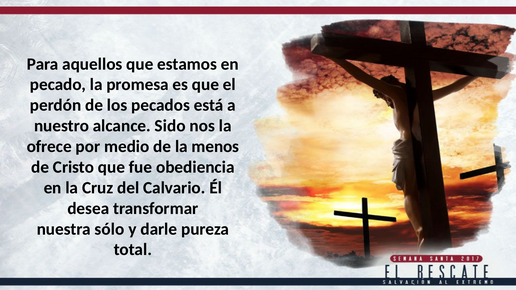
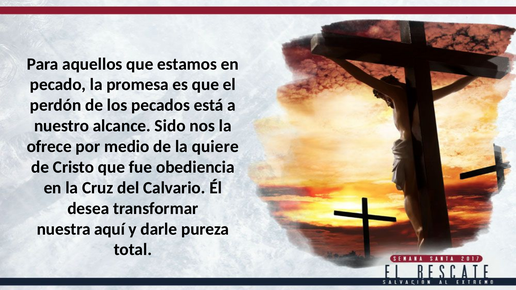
menos: menos -> quiere
sólo: sólo -> aquí
